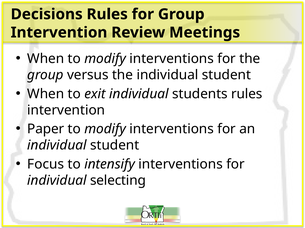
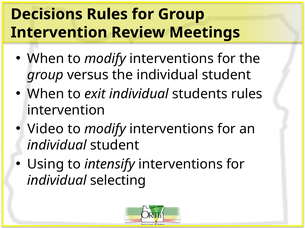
Paper: Paper -> Video
Focus: Focus -> Using
